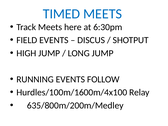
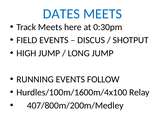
TIMED: TIMED -> DATES
6:30pm: 6:30pm -> 0:30pm
635/800m/200m/Medley: 635/800m/200m/Medley -> 407/800m/200m/Medley
